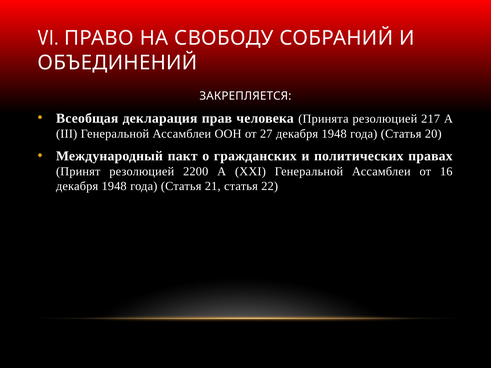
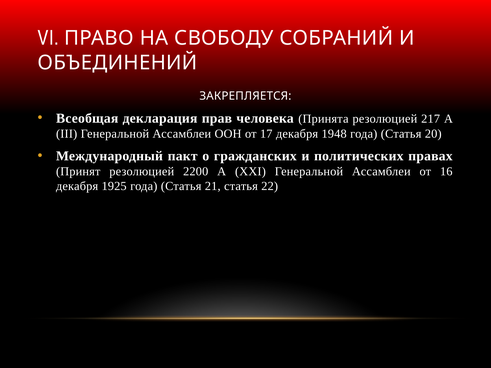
27: 27 -> 17
1948 at (114, 186): 1948 -> 1925
